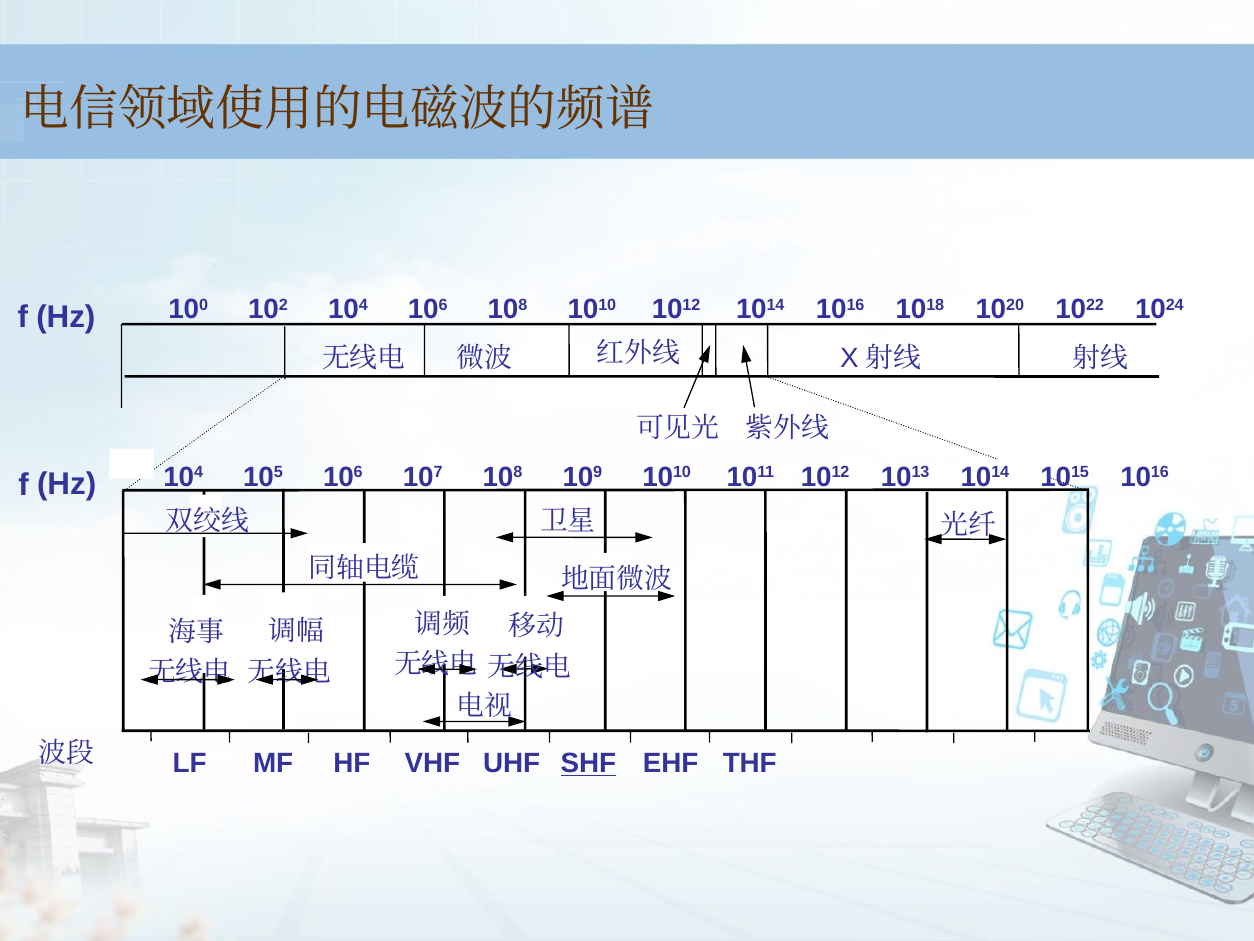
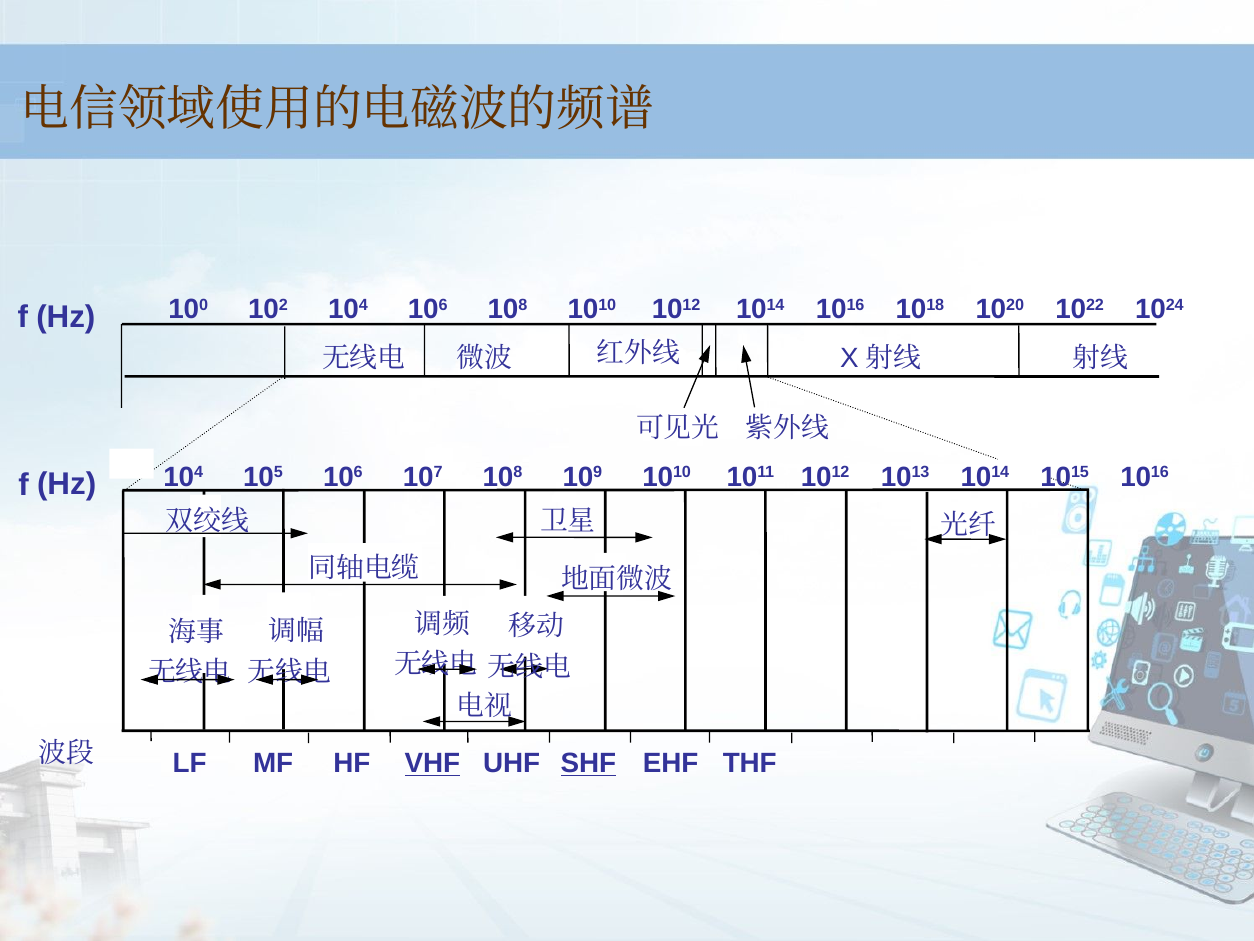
VHF underline: none -> present
